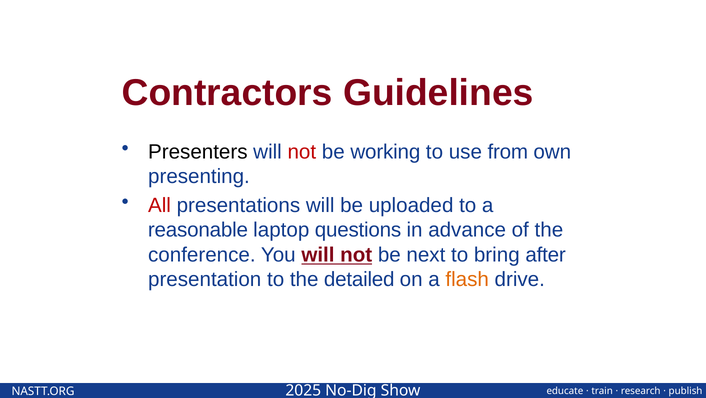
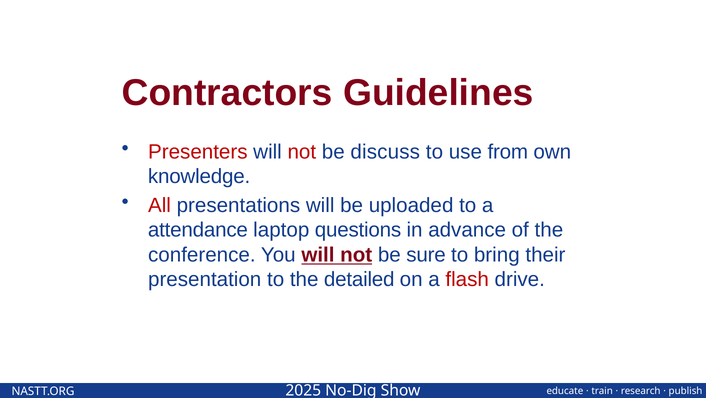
Presenters colour: black -> red
working: working -> discuss
presenting: presenting -> knowledge
reasonable: reasonable -> attendance
next: next -> sure
after: after -> their
flash colour: orange -> red
